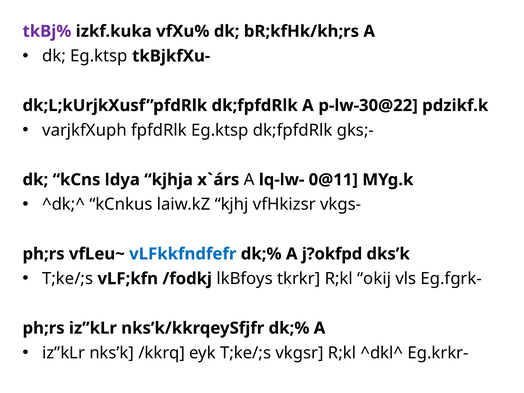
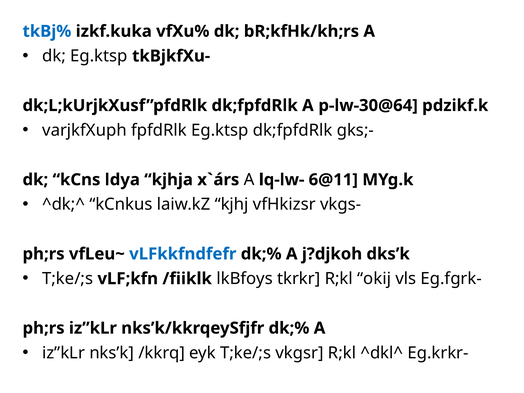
tkBj% colour: purple -> blue
p-lw-30@22: p-lw-30@22 -> p-lw-30@64
0@11: 0@11 -> 6@11
j?okfpd: j?okfpd -> j?djkoh
/fodkj: /fodkj -> /fiiklk
